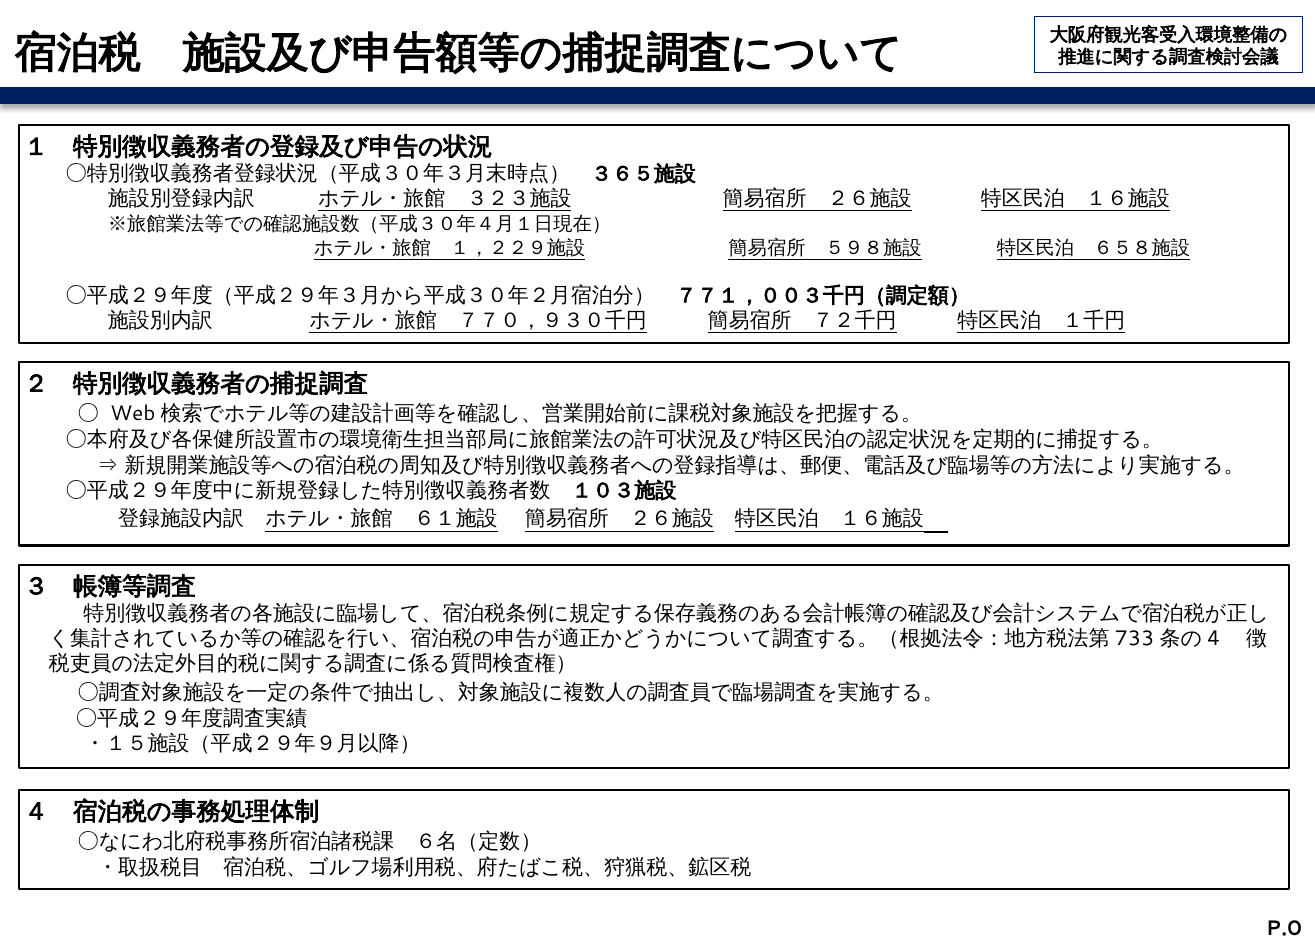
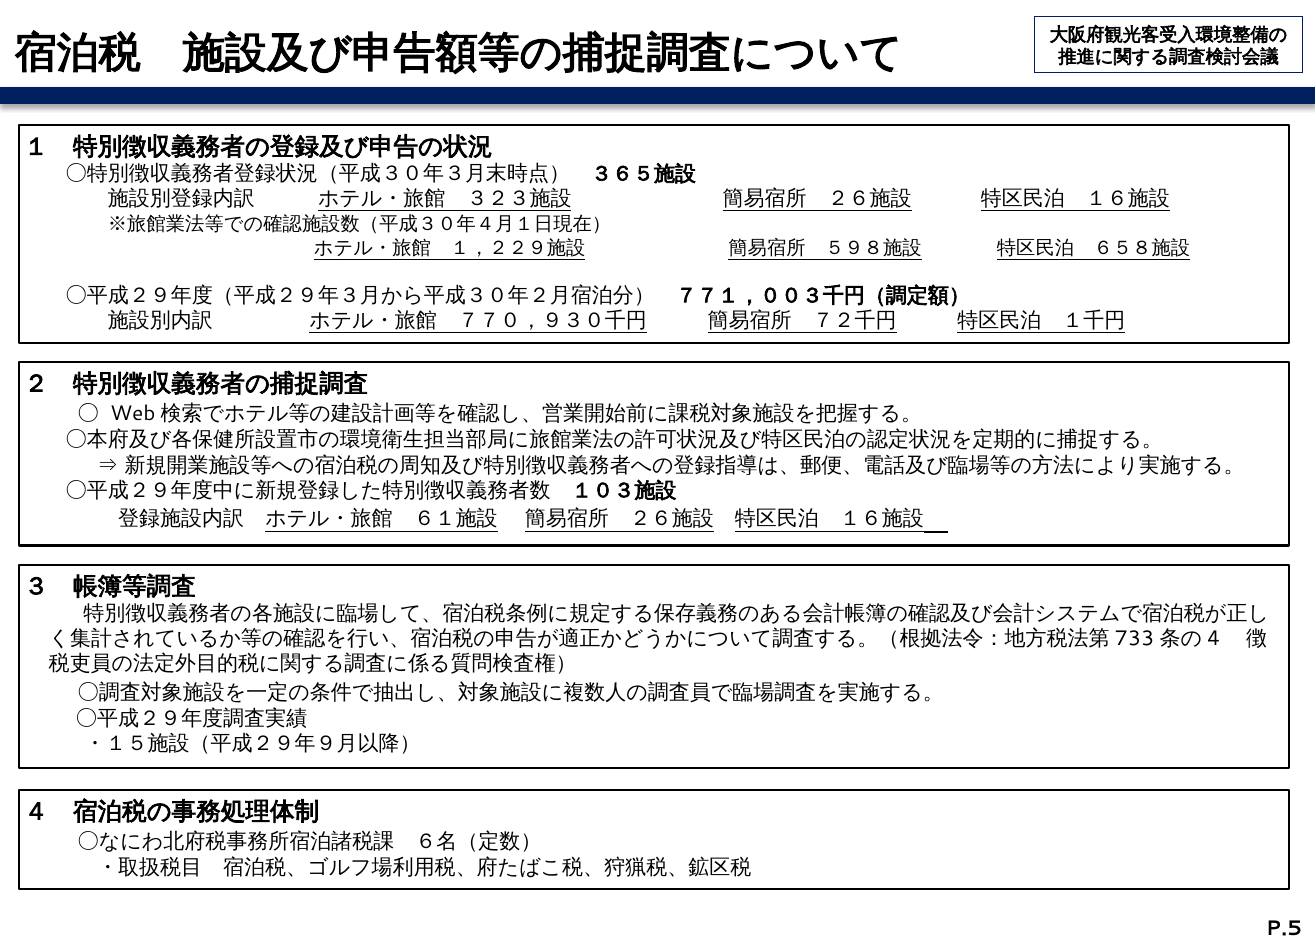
P.0: P.0 -> P.5
